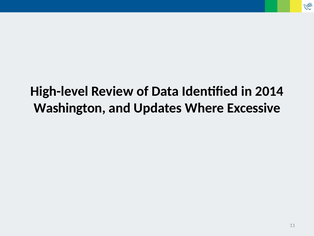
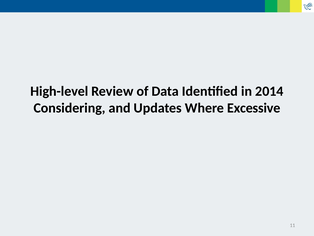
Washington: Washington -> Considering
